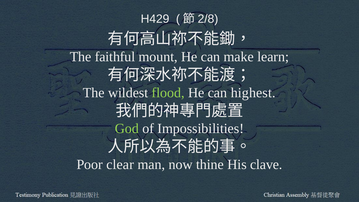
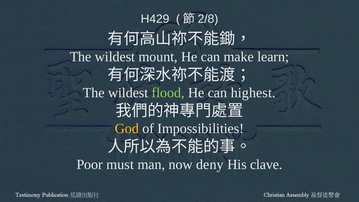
faithful at (115, 57): faithful -> wildest
God colour: light green -> yellow
clear: clear -> must
thine: thine -> deny
